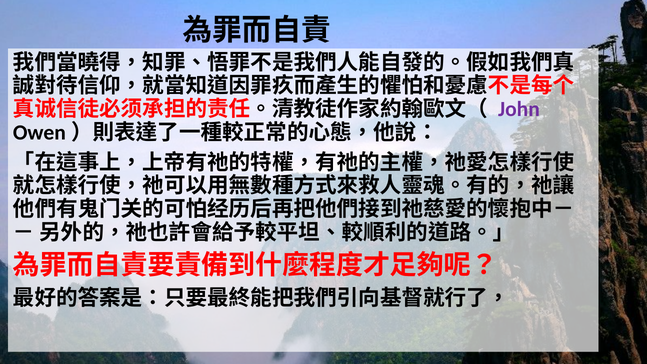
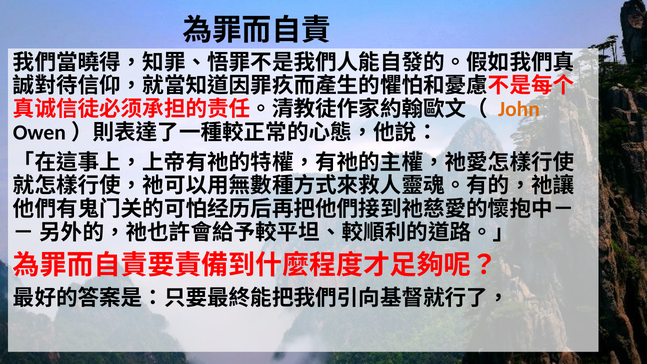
John colour: purple -> orange
